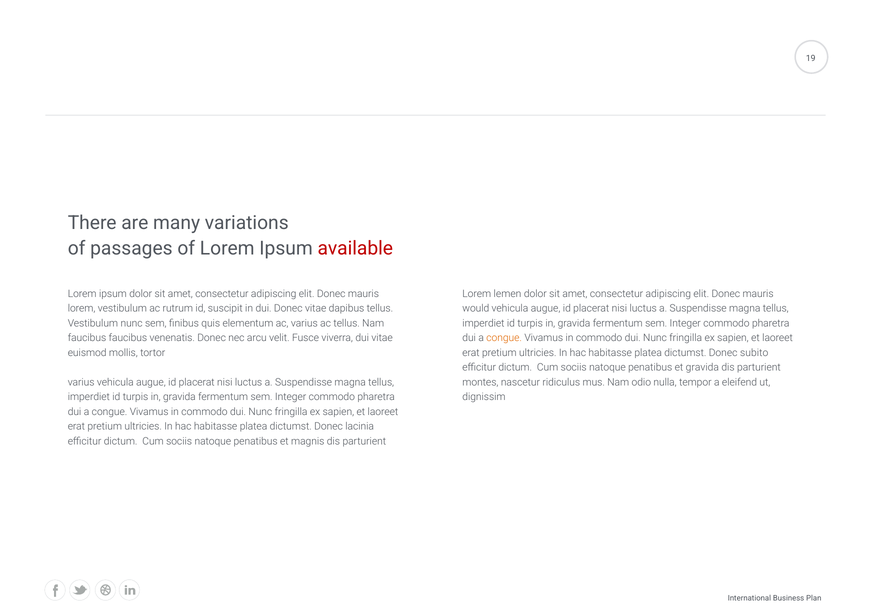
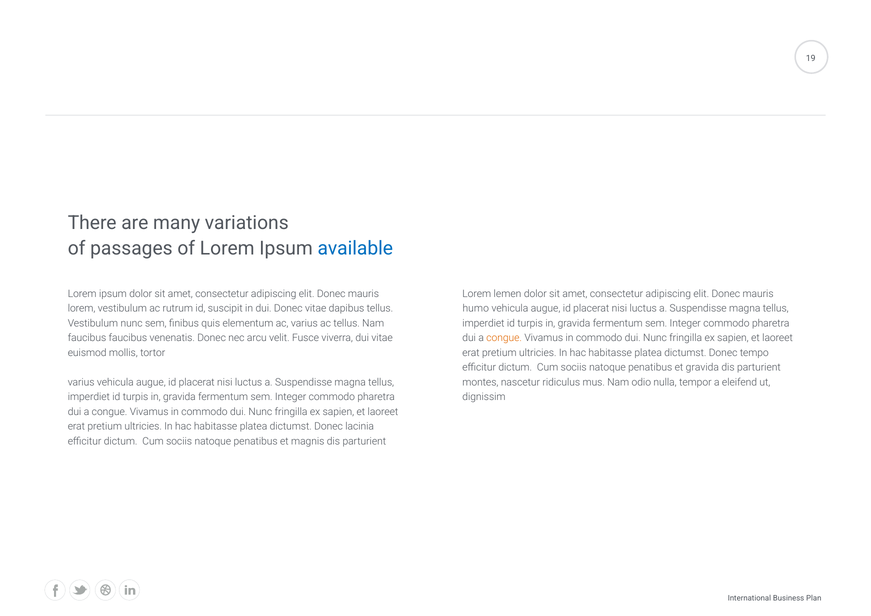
available colour: red -> blue
would: would -> humo
subito: subito -> tempo
